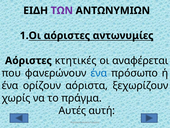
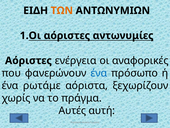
ΤΩΝ colour: purple -> orange
κτητικές: κτητικές -> ενέργεια
αναφέρεται: αναφέρεται -> αναφορικές
ορίζουν: ορίζουν -> ρωτάμε
